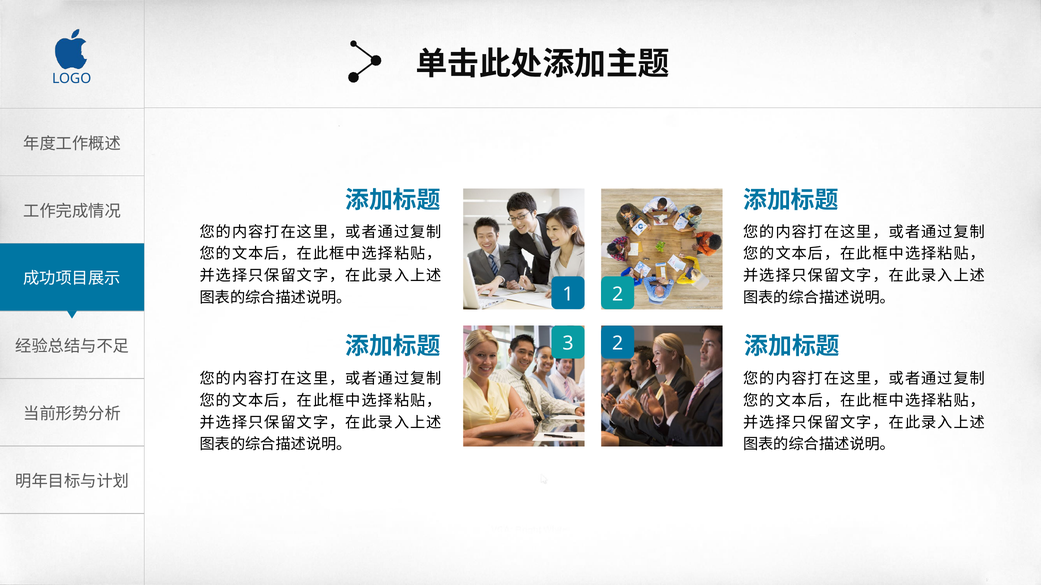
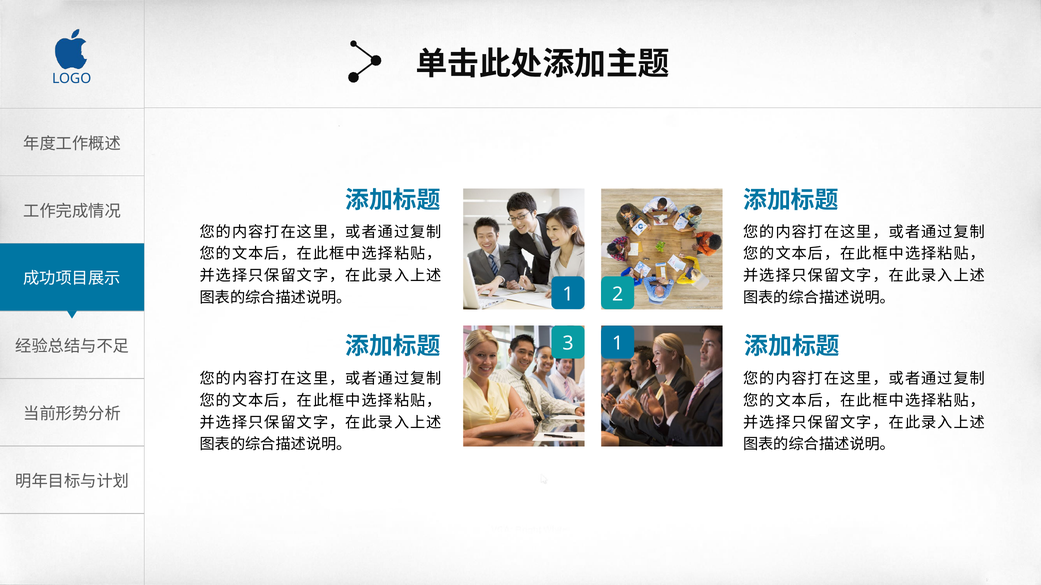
3 2: 2 -> 1
